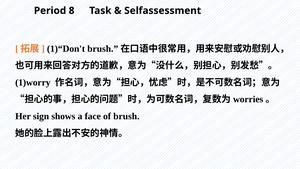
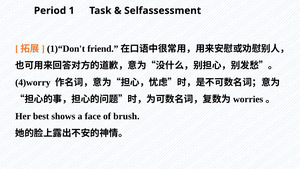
8: 8 -> 1
1)“Don't brush: brush -> friend
1)worry: 1)worry -> 4)worry
sign: sign -> best
